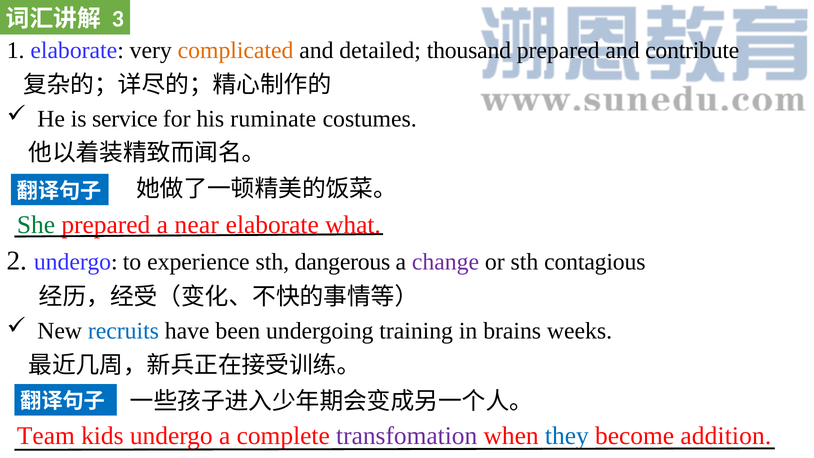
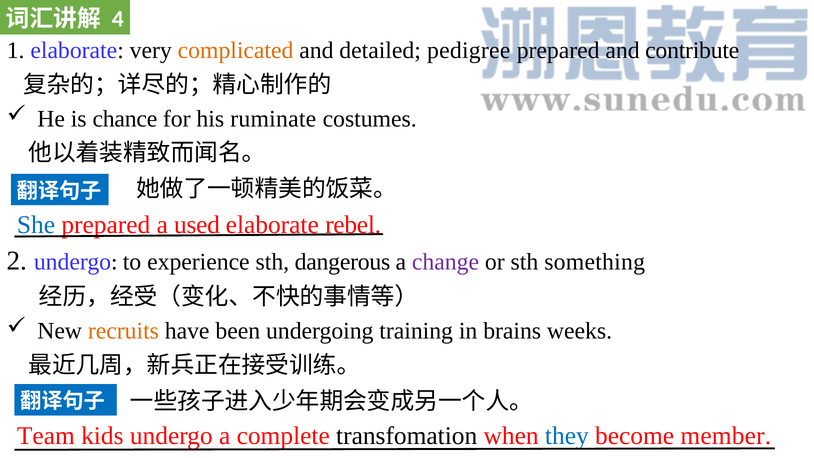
3: 3 -> 4
thousand: thousand -> pedigree
service: service -> chance
She colour: green -> blue
near: near -> used
what: what -> rebel
contagious: contagious -> something
recruits colour: blue -> orange
transfomation colour: purple -> black
addition: addition -> member
